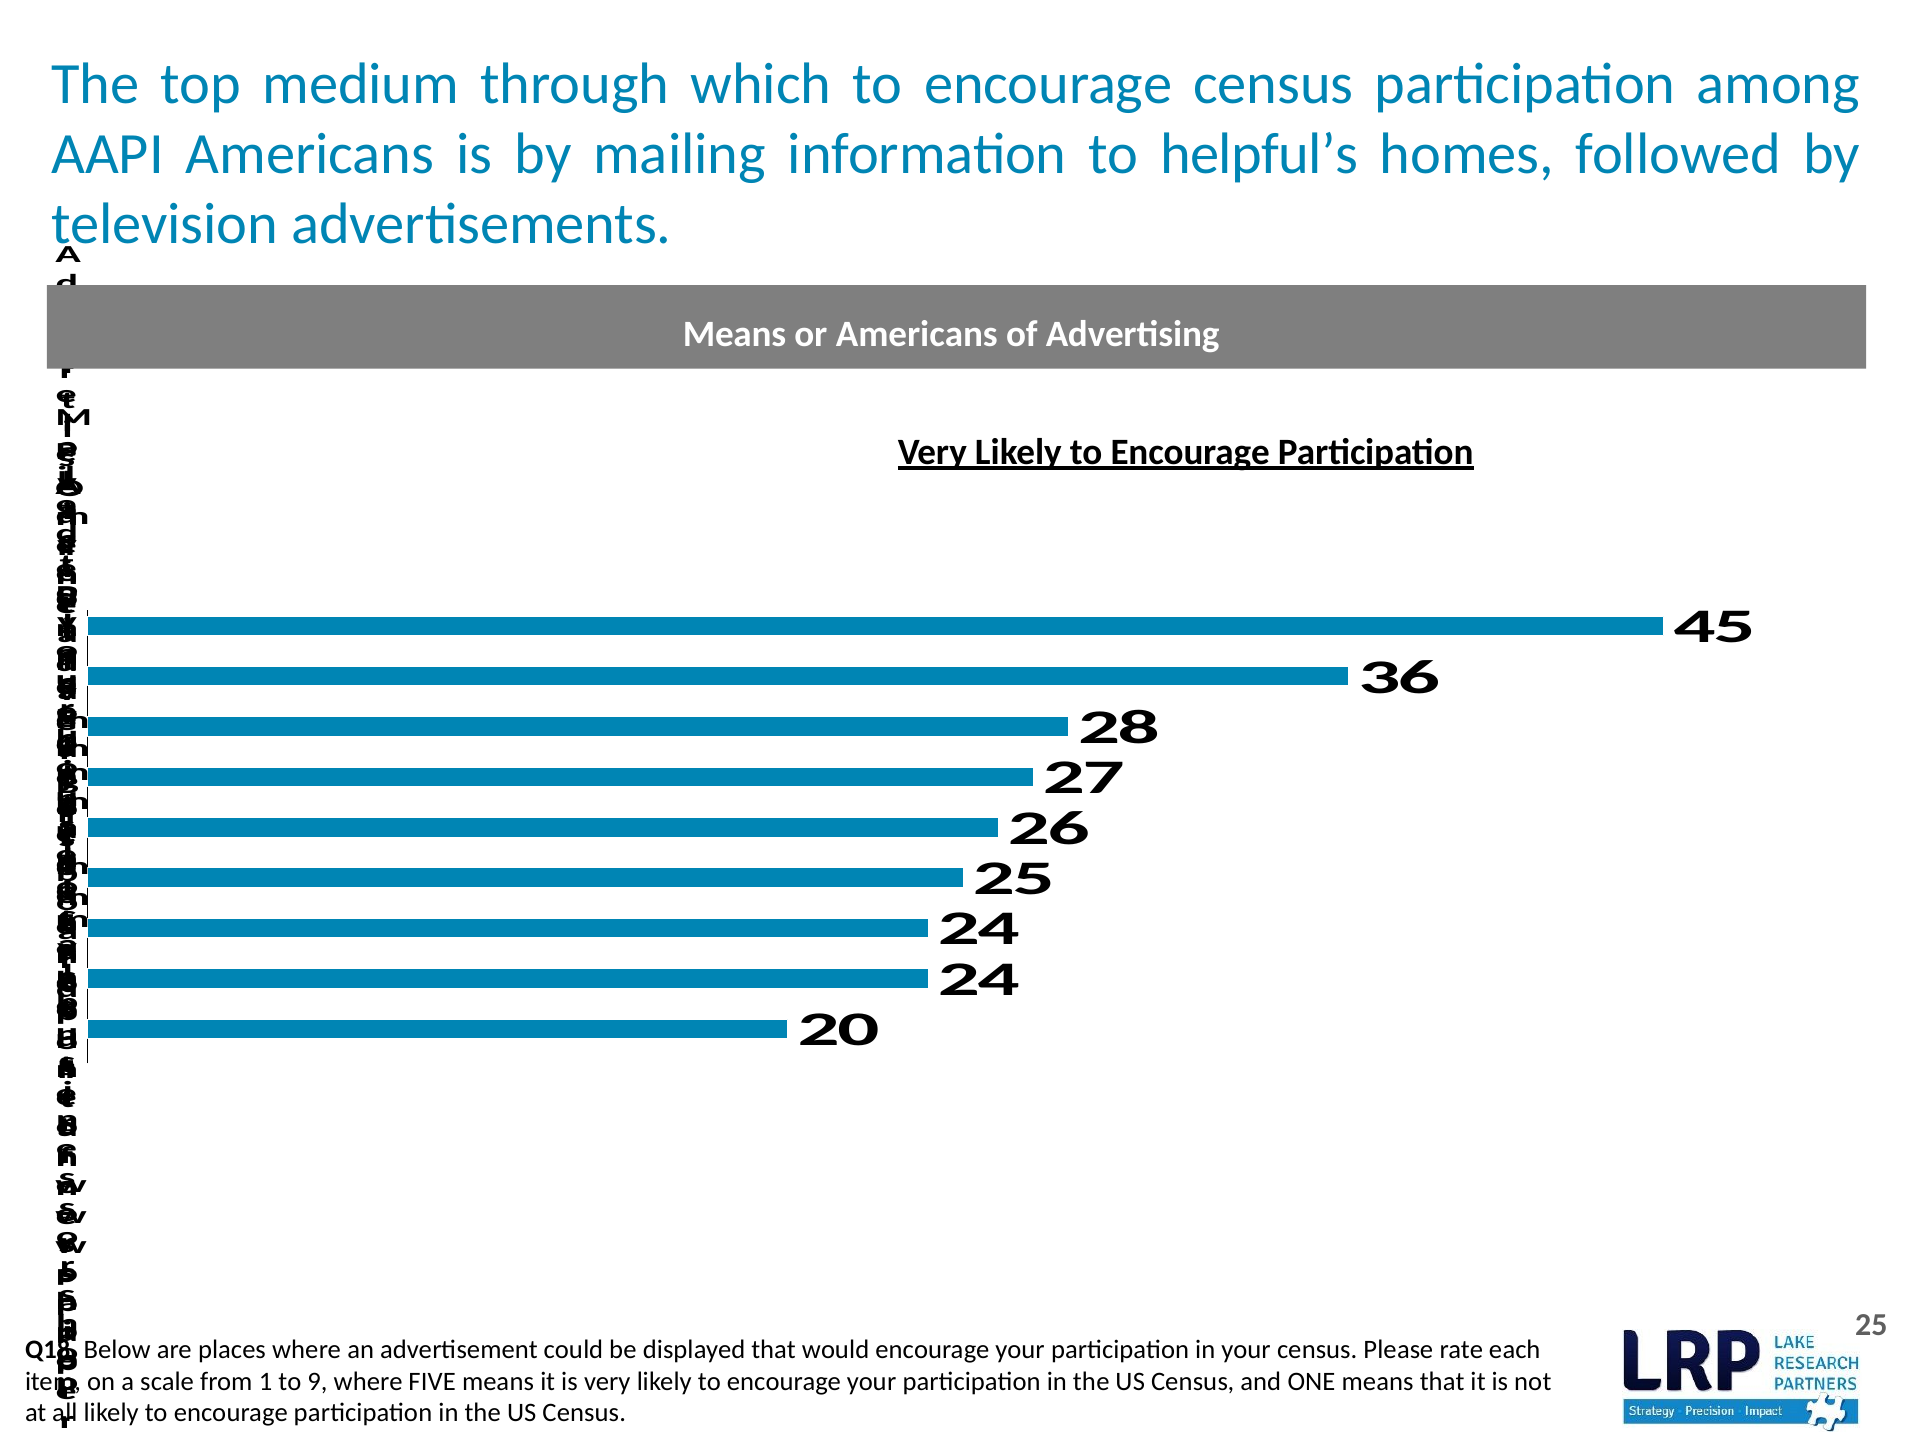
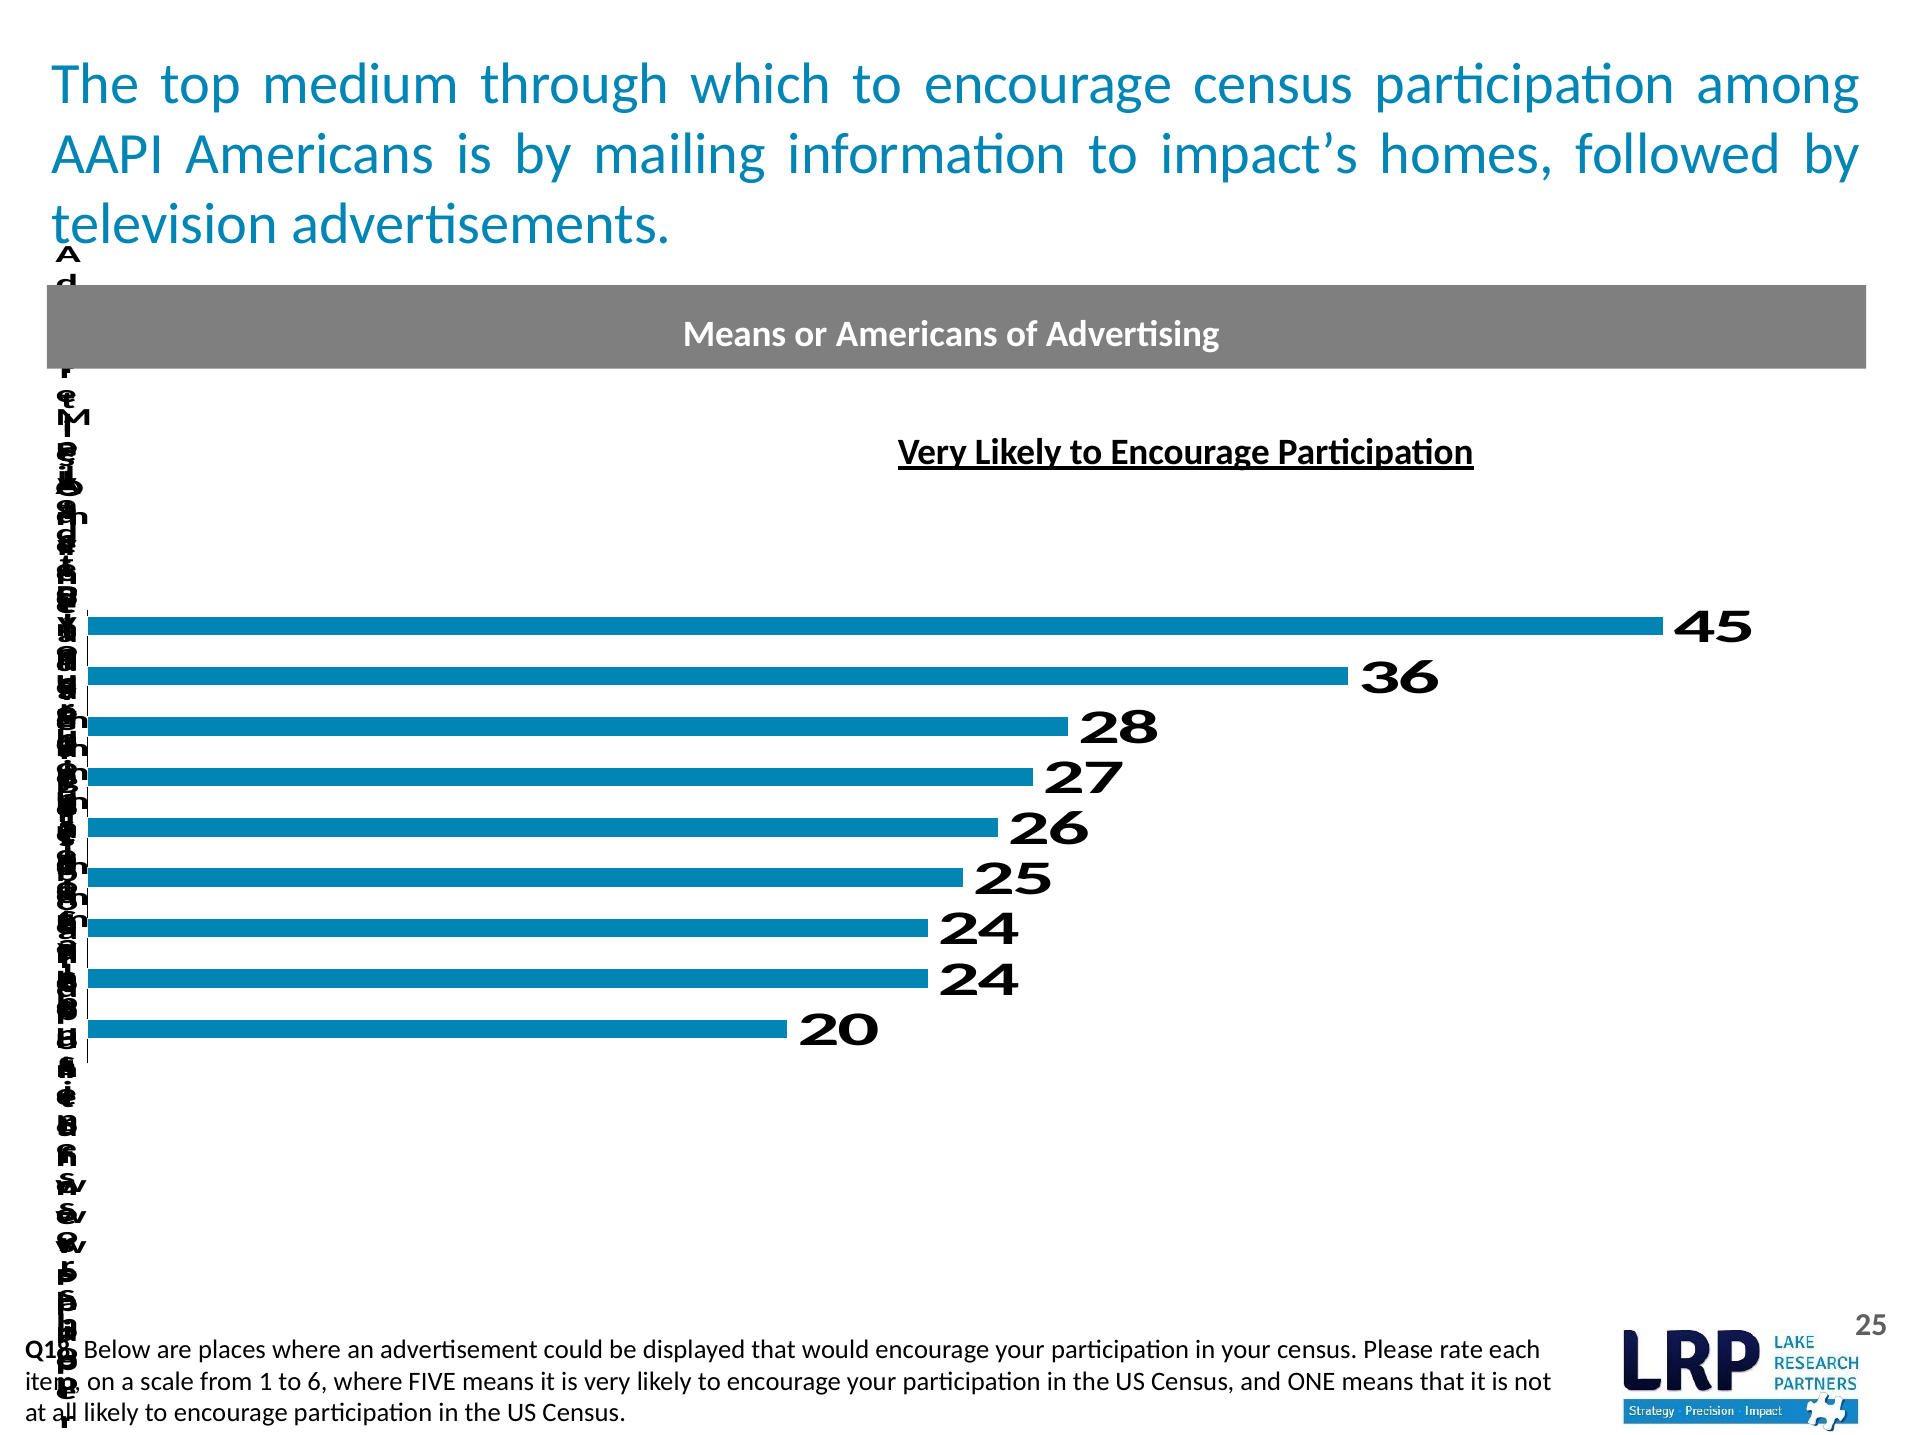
helpful’s: helpful’s -> impact’s
9: 9 -> 6
